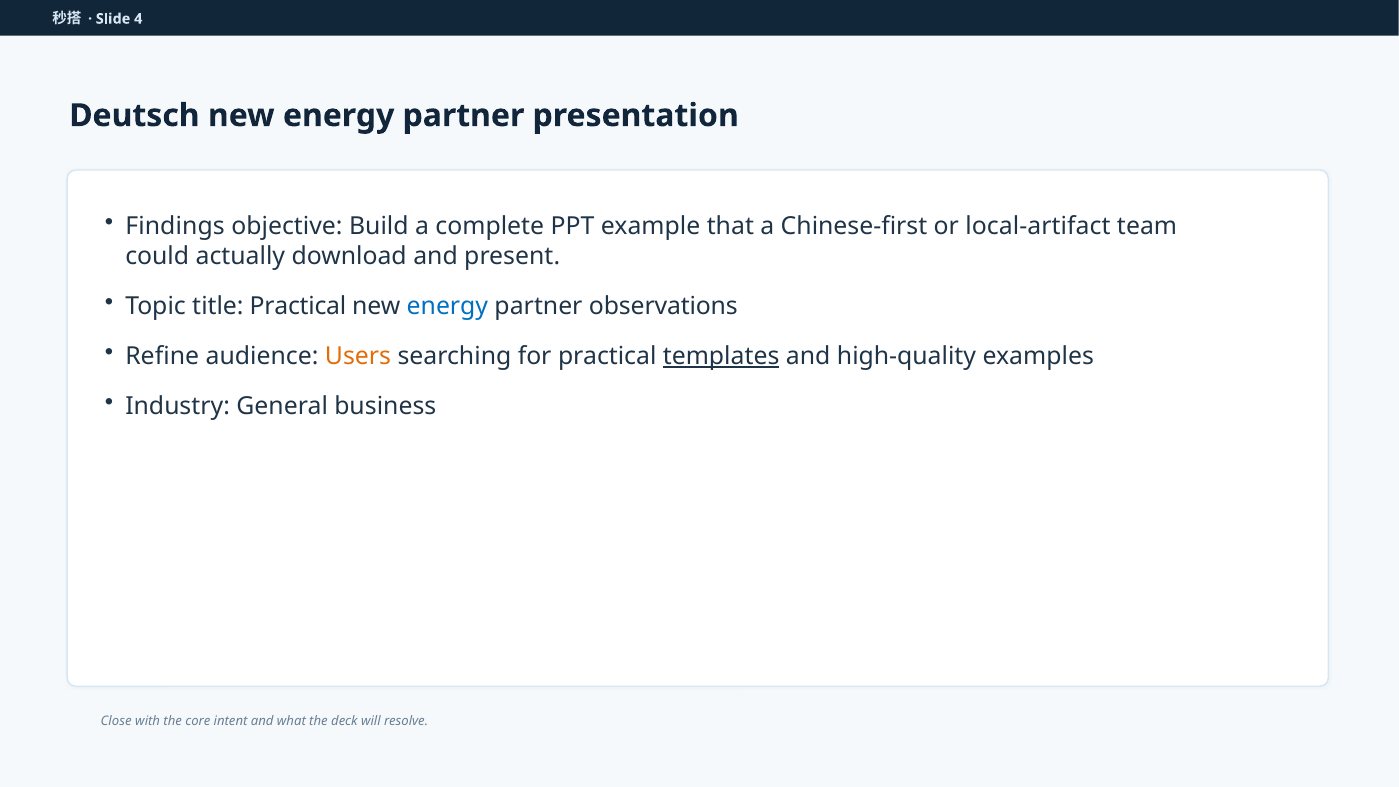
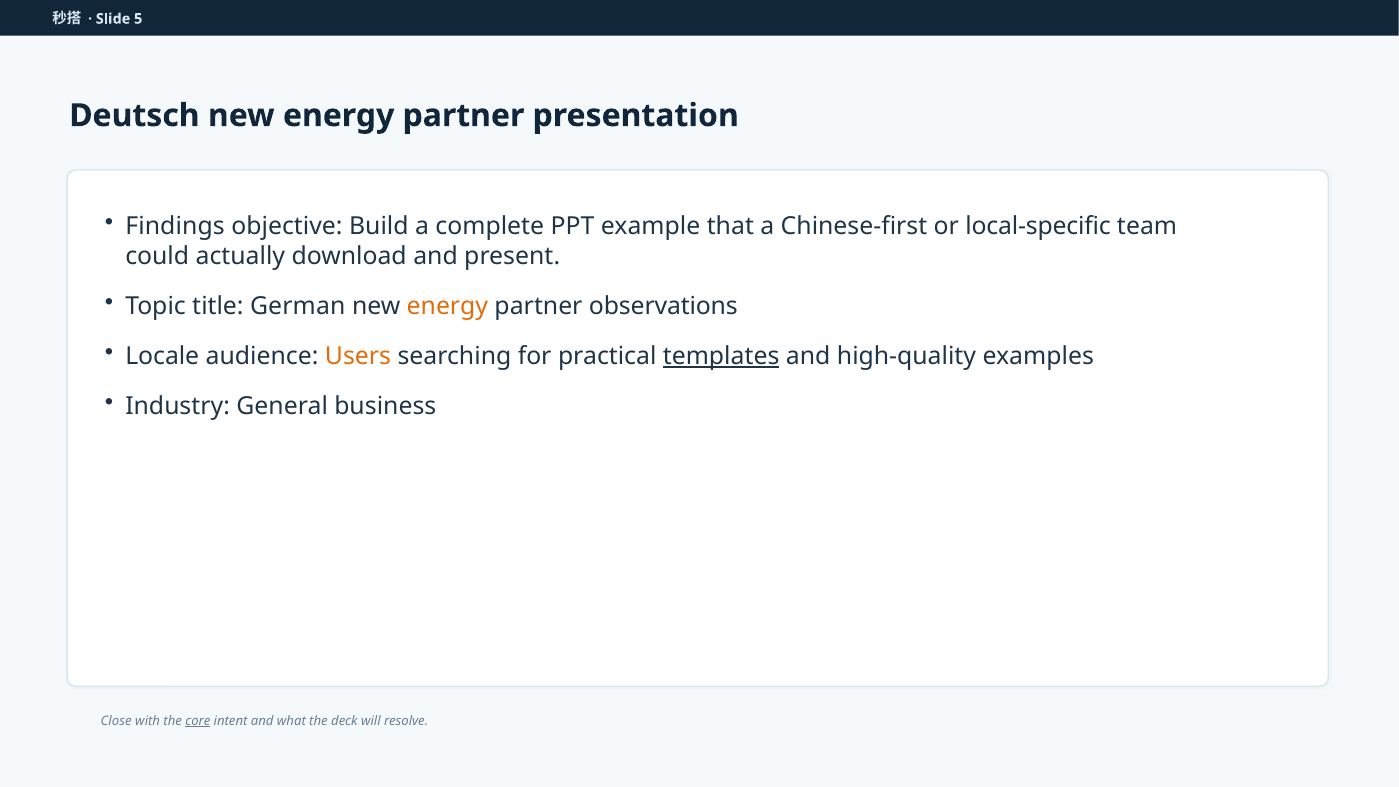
4: 4 -> 5
local-artifact: local-artifact -> local-specific
title Practical: Practical -> German
energy at (447, 306) colour: blue -> orange
Refine: Refine -> Locale
core underline: none -> present
